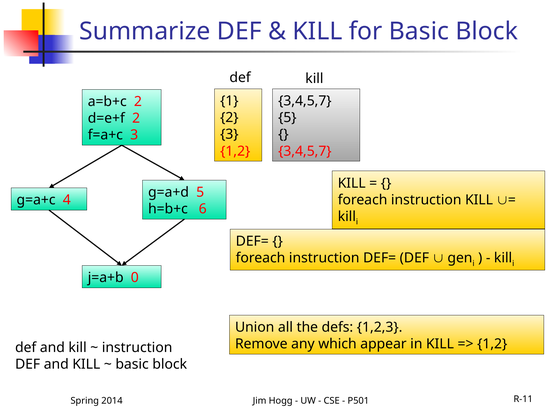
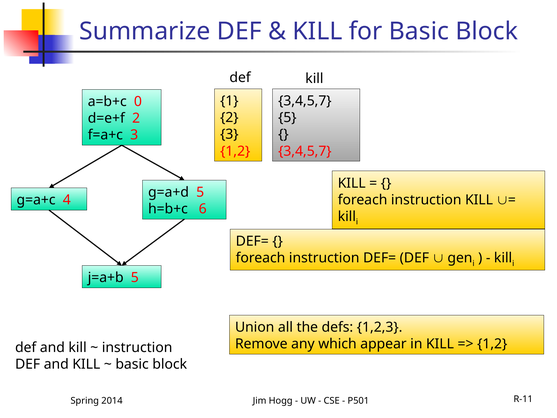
a=b+c 2: 2 -> 0
j=a+b 0: 0 -> 5
